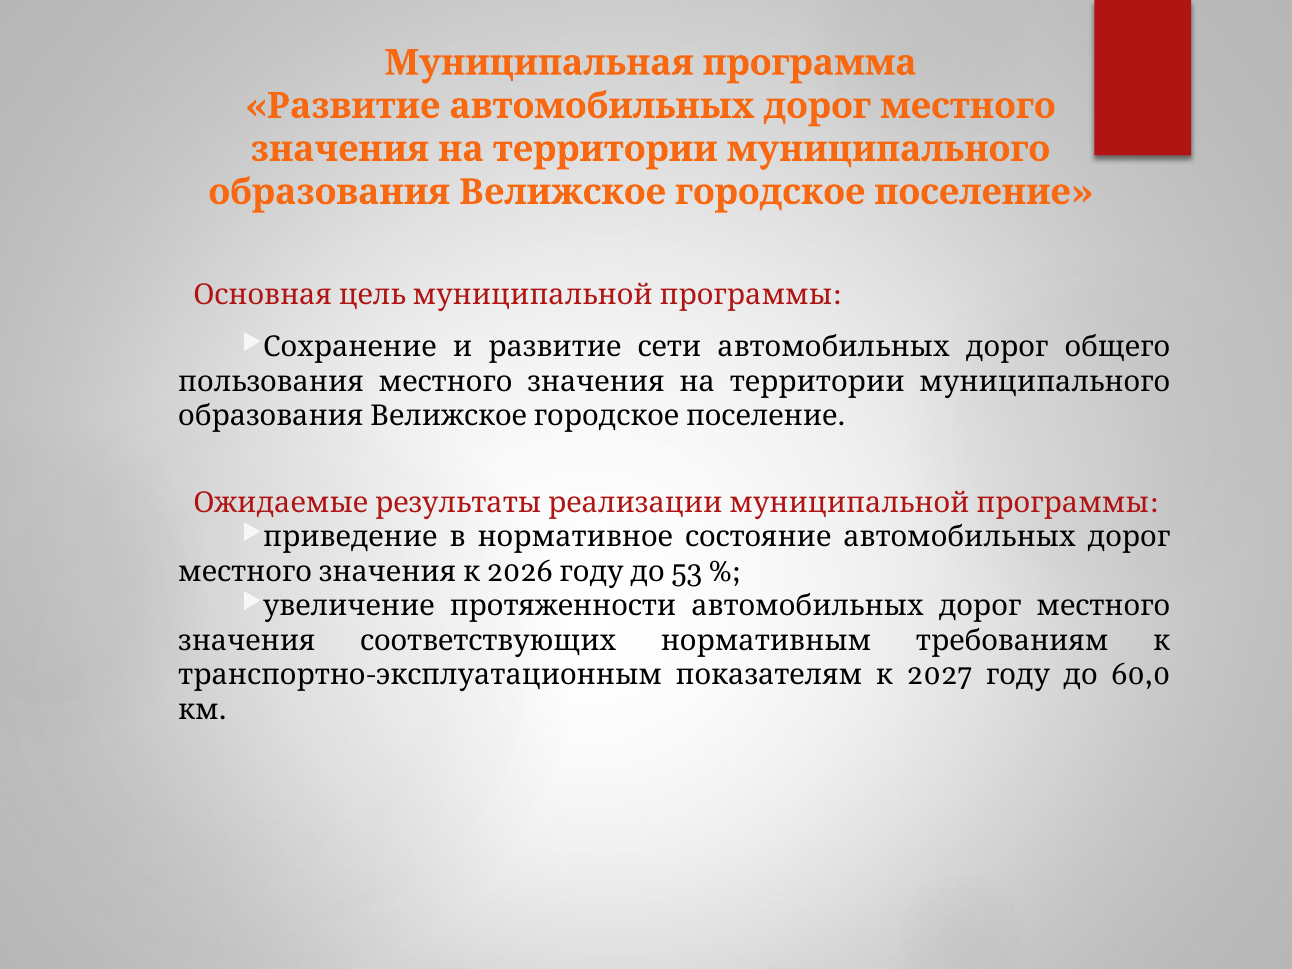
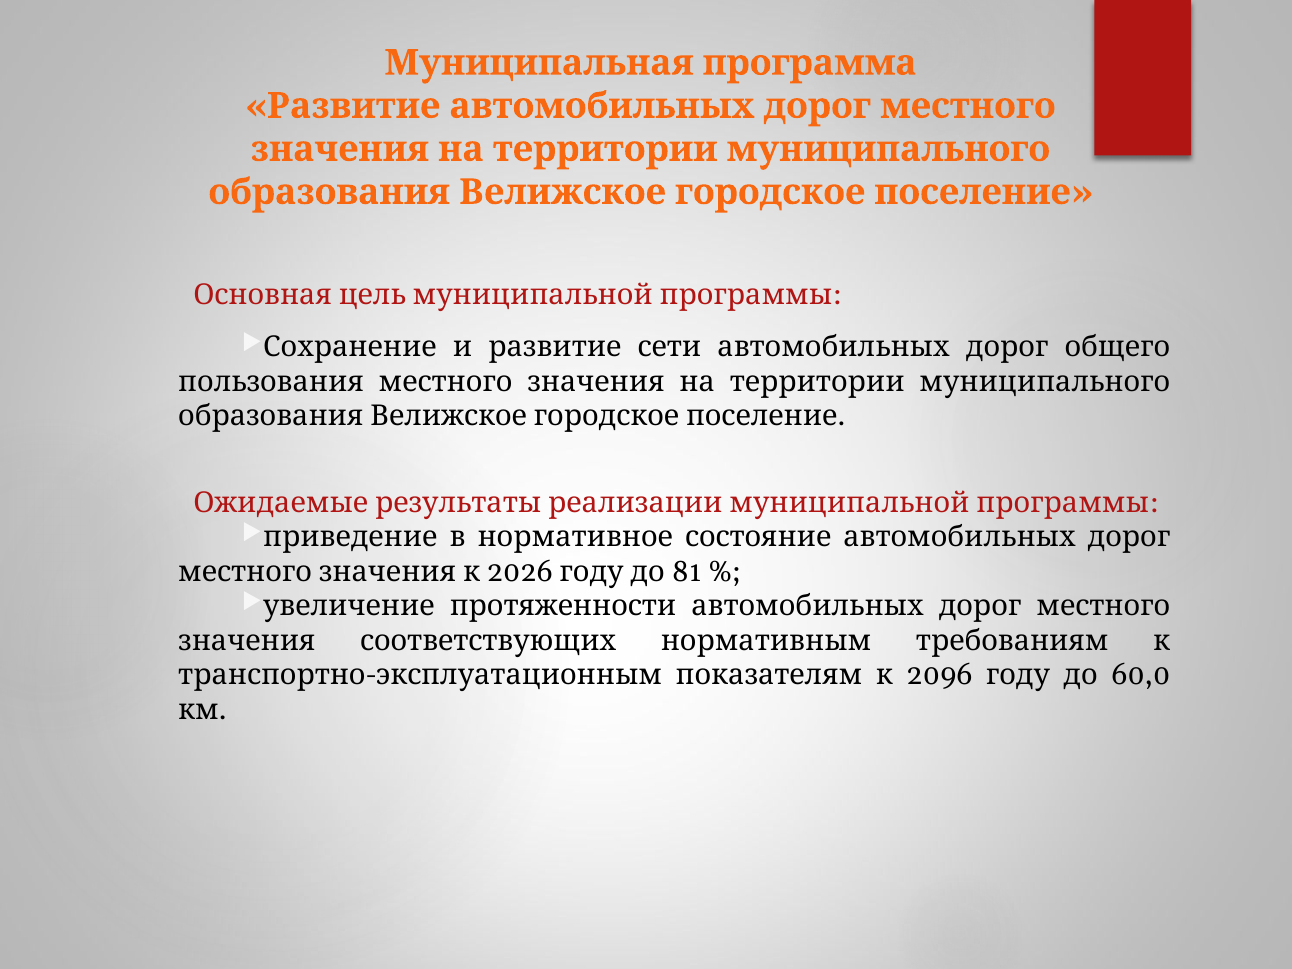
53: 53 -> 81
2027: 2027 -> 2096
